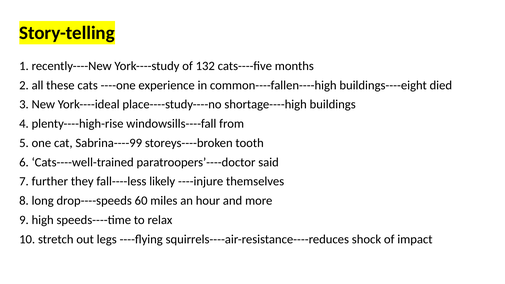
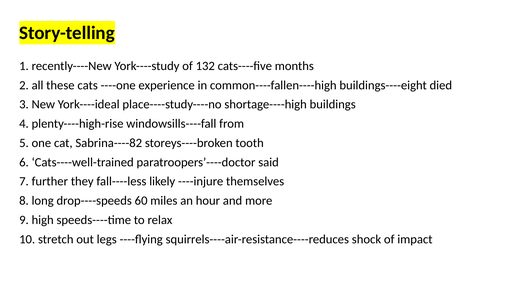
Sabrina----99: Sabrina----99 -> Sabrina----82
